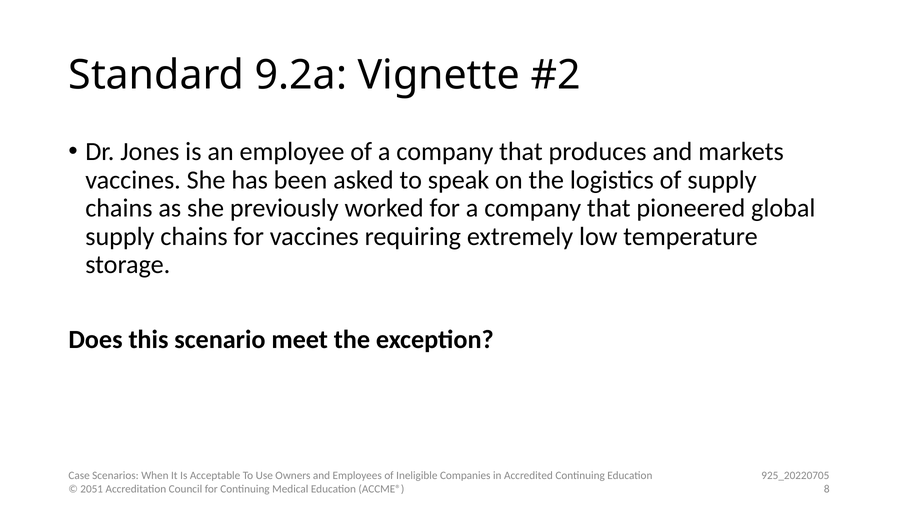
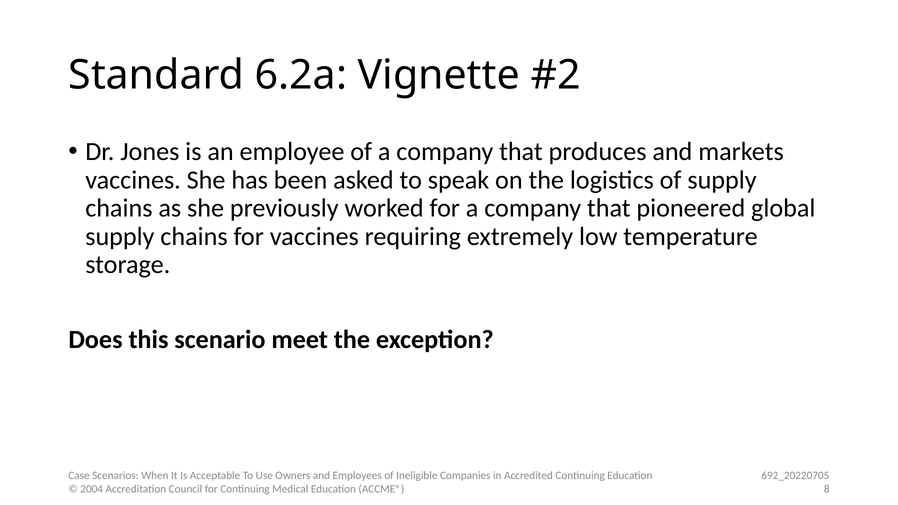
9.2a: 9.2a -> 6.2a
925_20220705: 925_20220705 -> 692_20220705
2051: 2051 -> 2004
